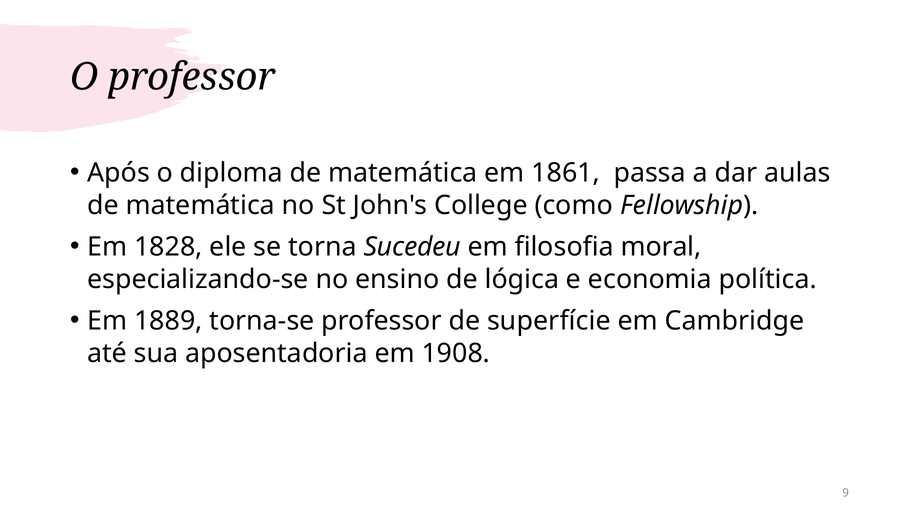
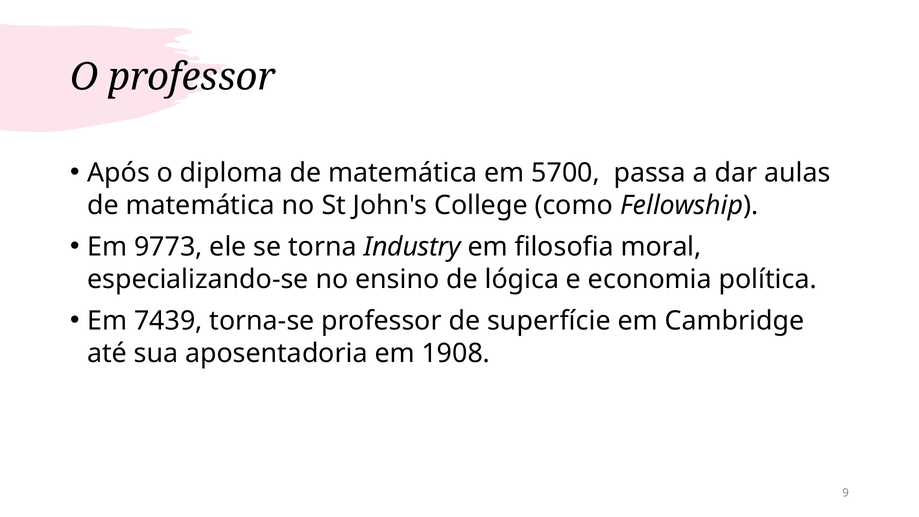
1861: 1861 -> 5700
1828: 1828 -> 9773
Sucedeu: Sucedeu -> Industry
1889: 1889 -> 7439
